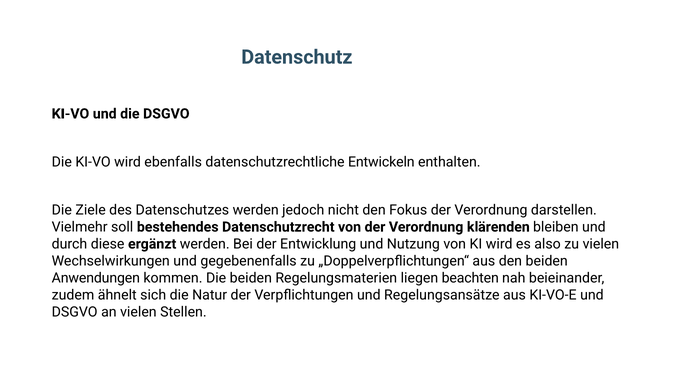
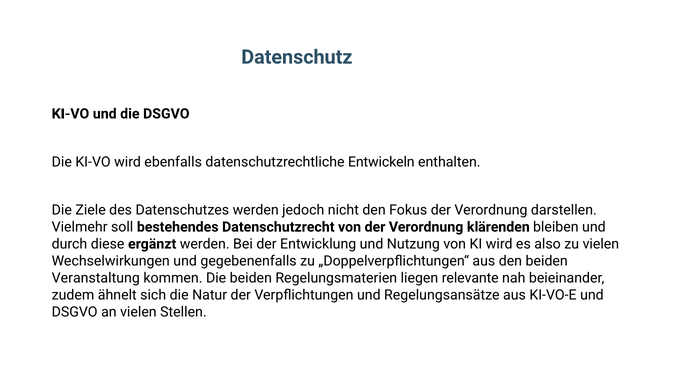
Anwendungen: Anwendungen -> Veranstaltung
beachten: beachten -> relevante
